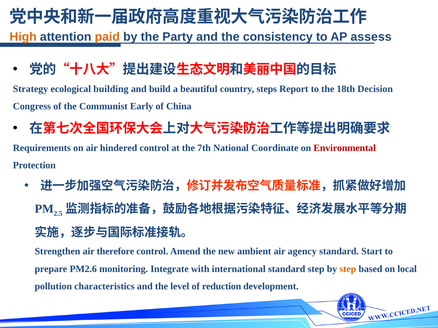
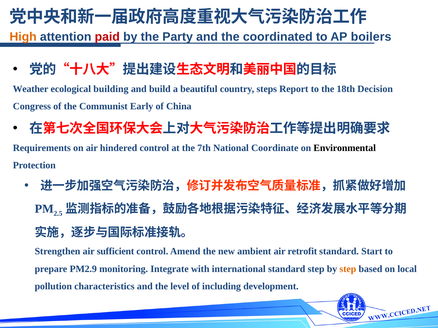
paid colour: orange -> red
consistency: consistency -> coordinated
assess: assess -> boilers
Strategy: Strategy -> Weather
Environmental colour: red -> black
therefore: therefore -> sufficient
agency: agency -> retrofit
PM2.6: PM2.6 -> PM2.9
reduction: reduction -> including
